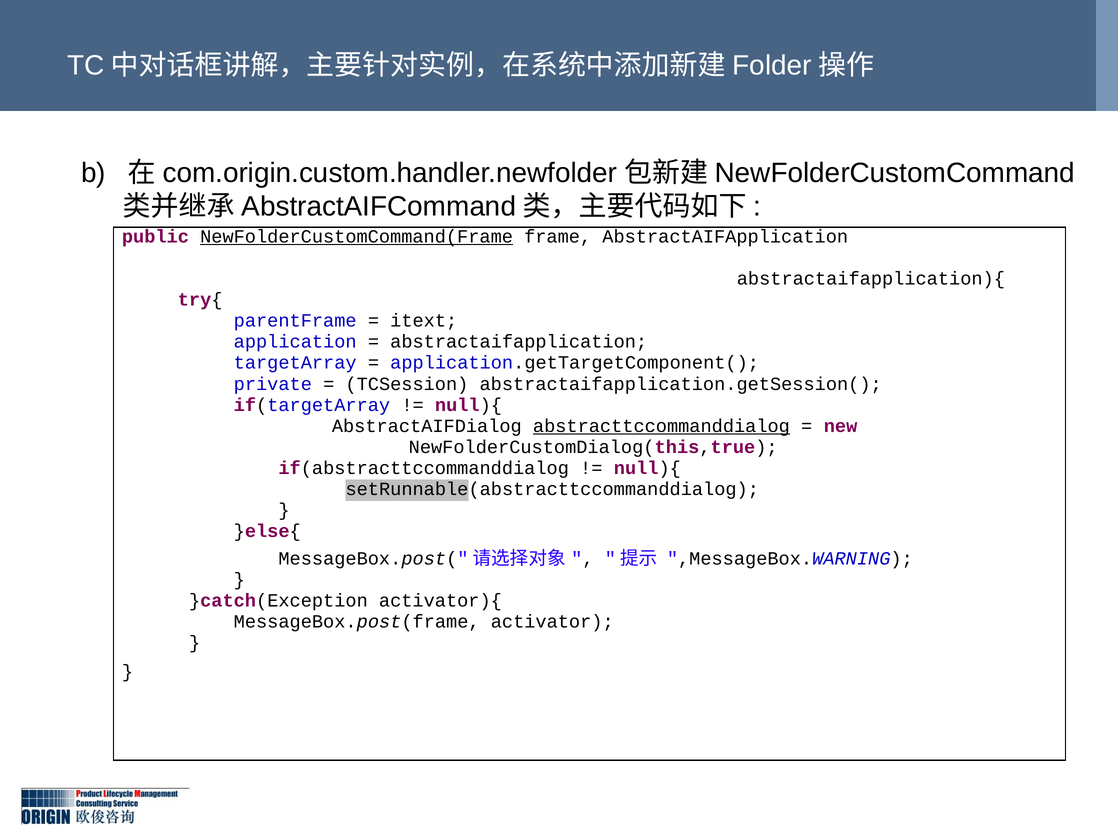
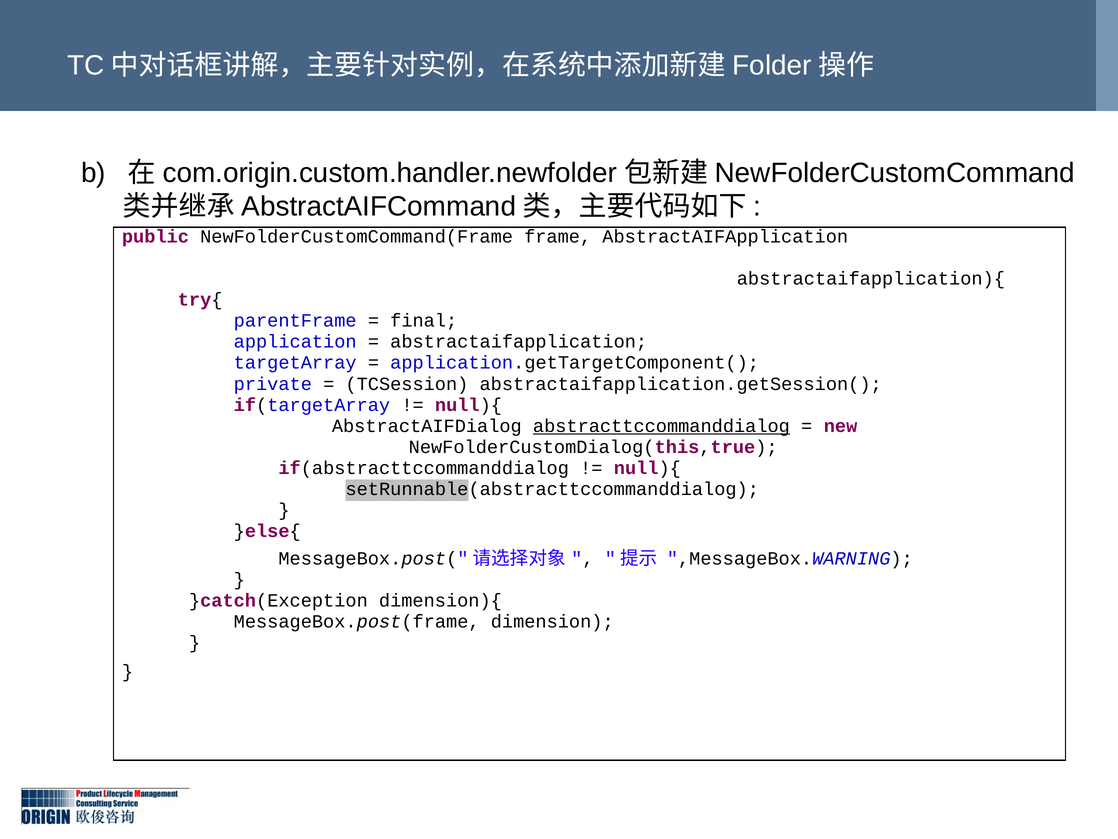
NewFolderCustomCommand(Frame underline: present -> none
itext: itext -> final
activator){: activator){ -> dimension){
activator: activator -> dimension
